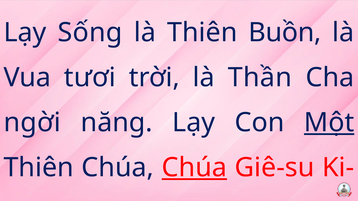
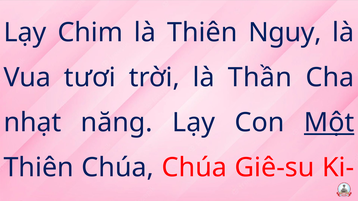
Sống: Sống -> Chim
Buồn: Buồn -> Nguy
ngời: ngời -> nhạt
Chúa at (194, 168) underline: present -> none
